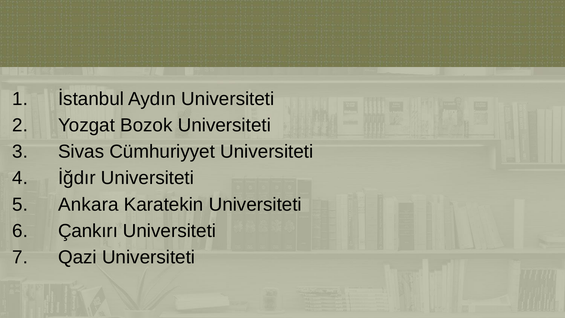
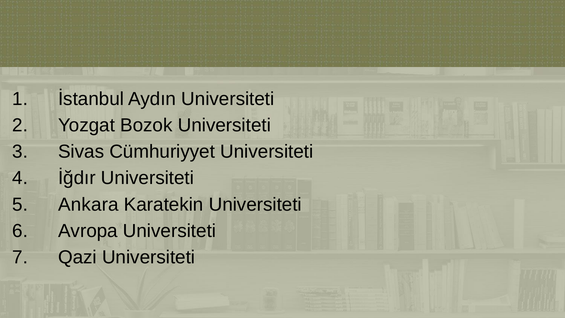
Çankırı: Çankırı -> Avropa
